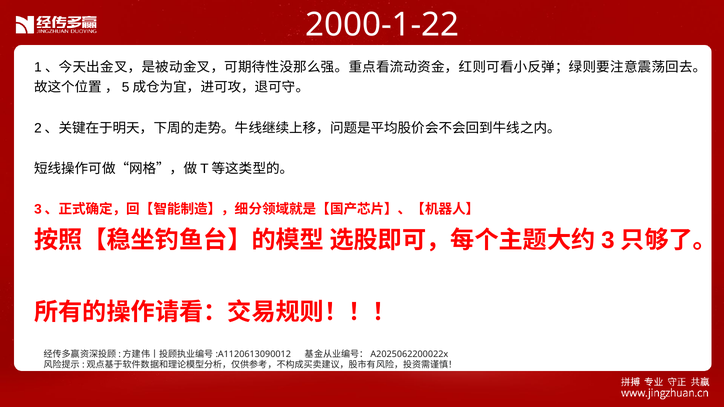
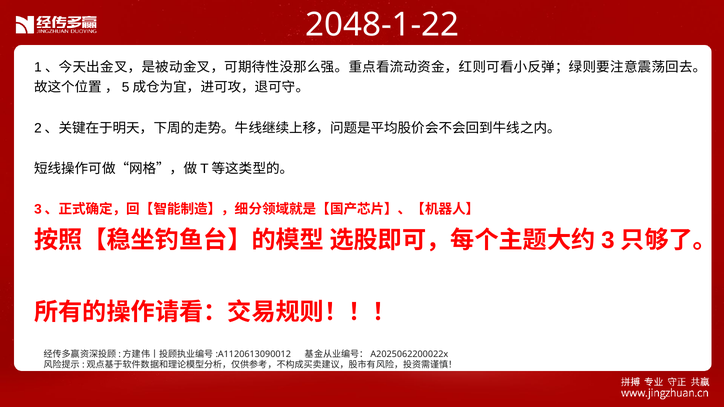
2000-1-22: 2000-1-22 -> 2048-1-22
